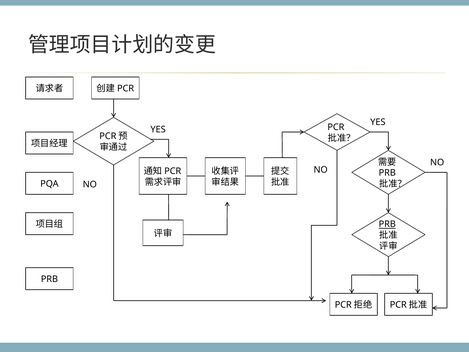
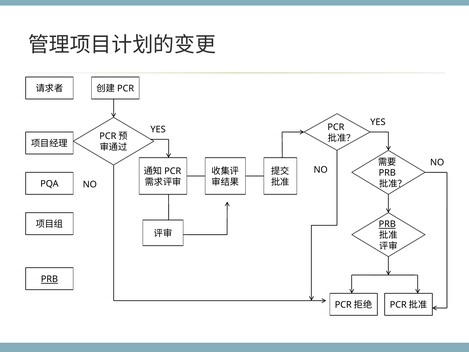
PRB at (49, 279) underline: none -> present
